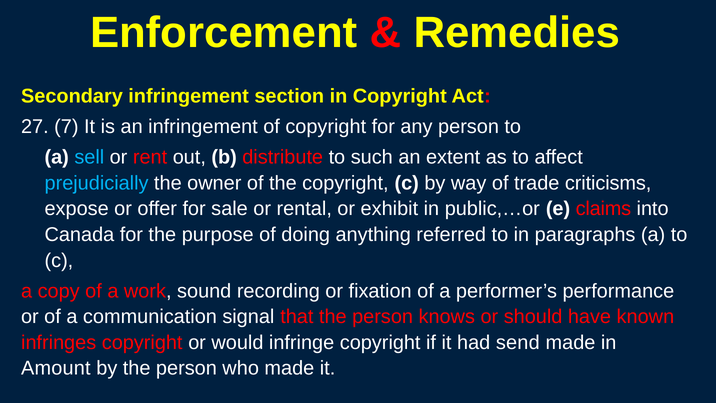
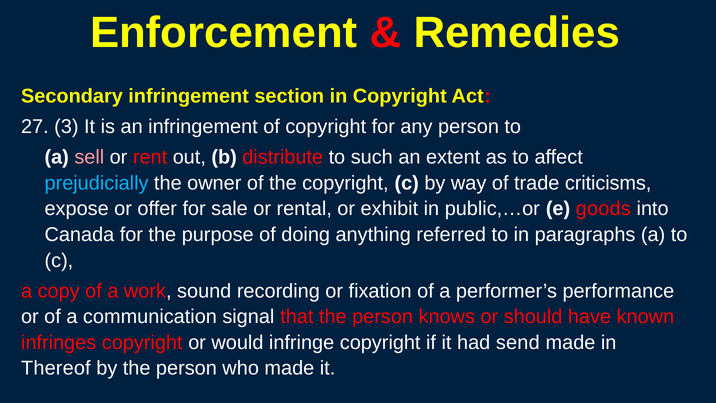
7: 7 -> 3
sell colour: light blue -> pink
claims: claims -> goods
Amount: Amount -> Thereof
